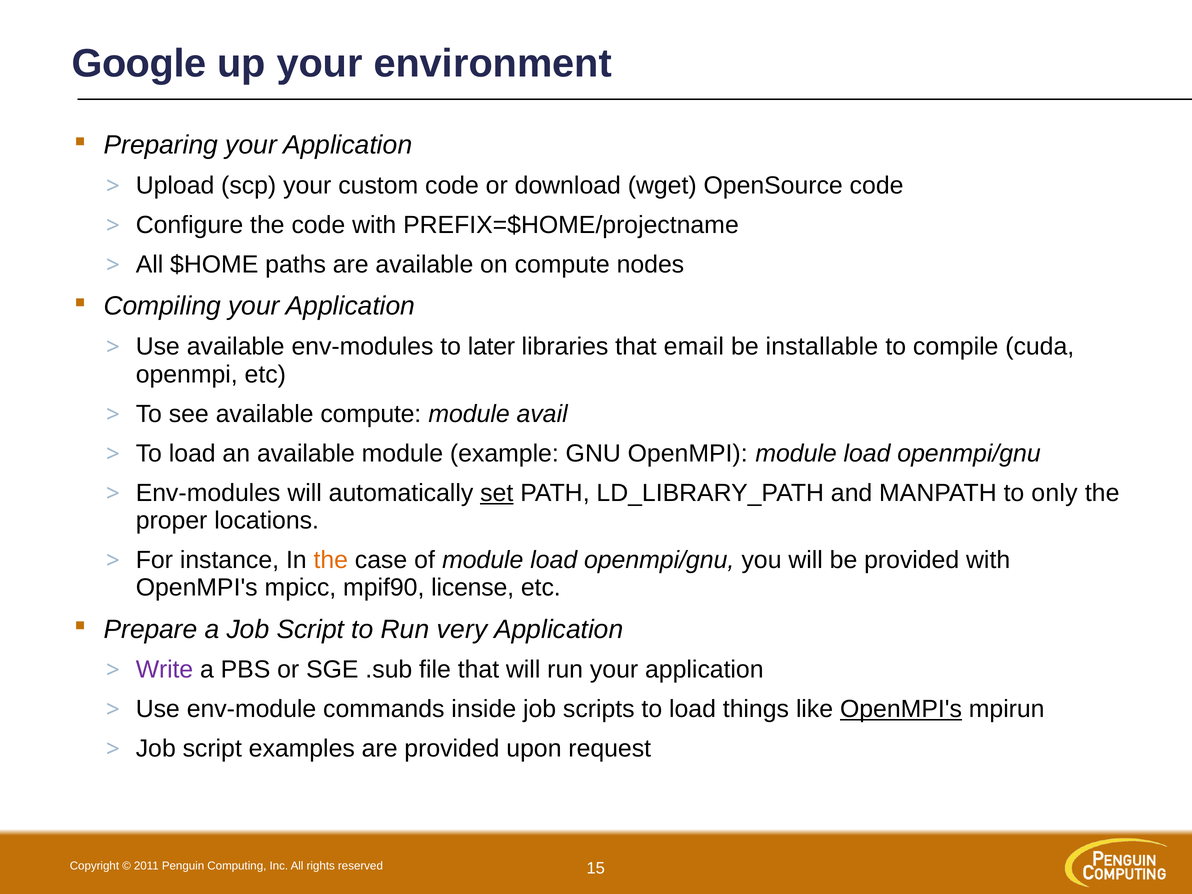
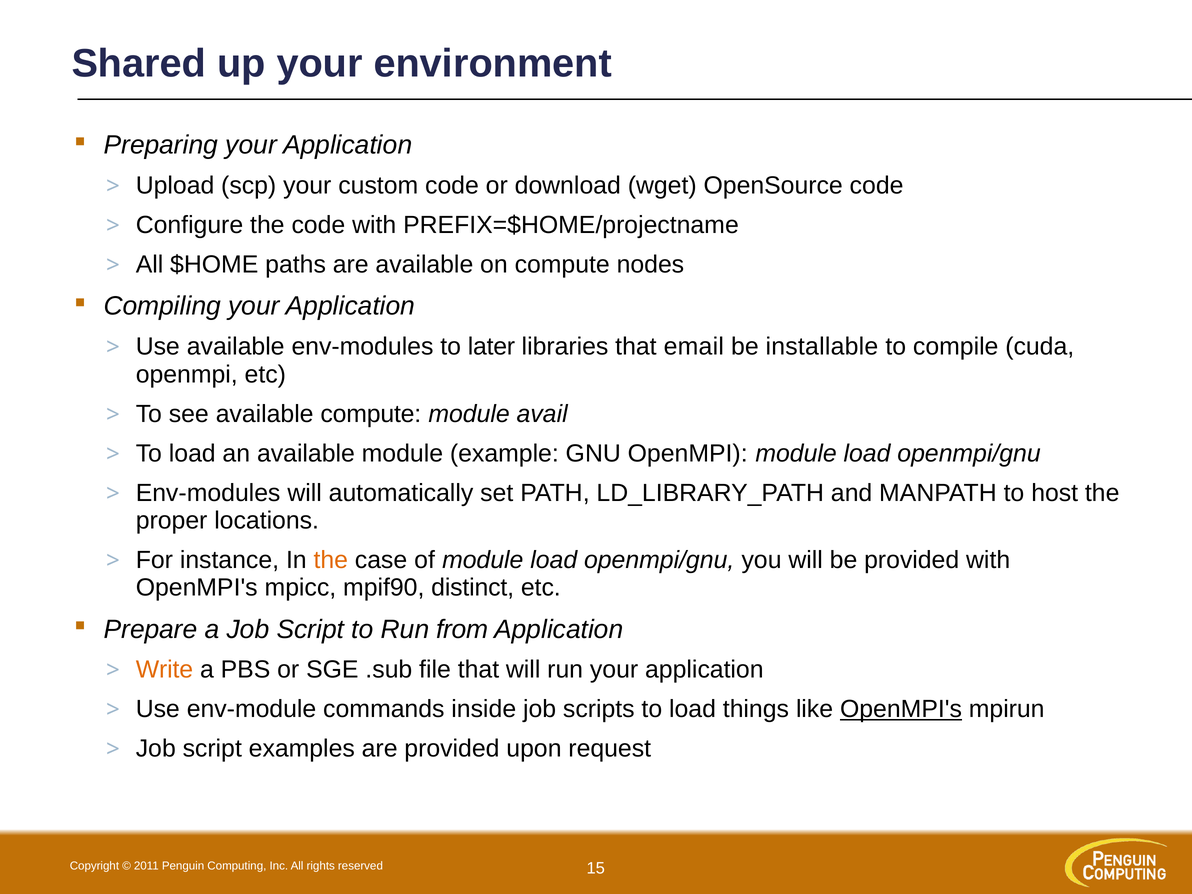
Google: Google -> Shared
set underline: present -> none
only: only -> host
license: license -> distinct
very: very -> from
Write colour: purple -> orange
